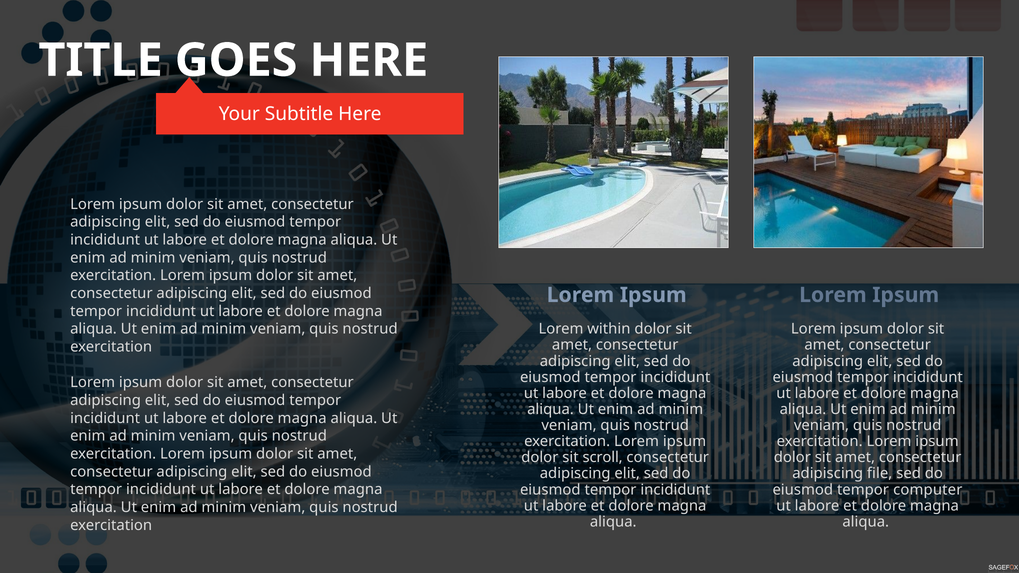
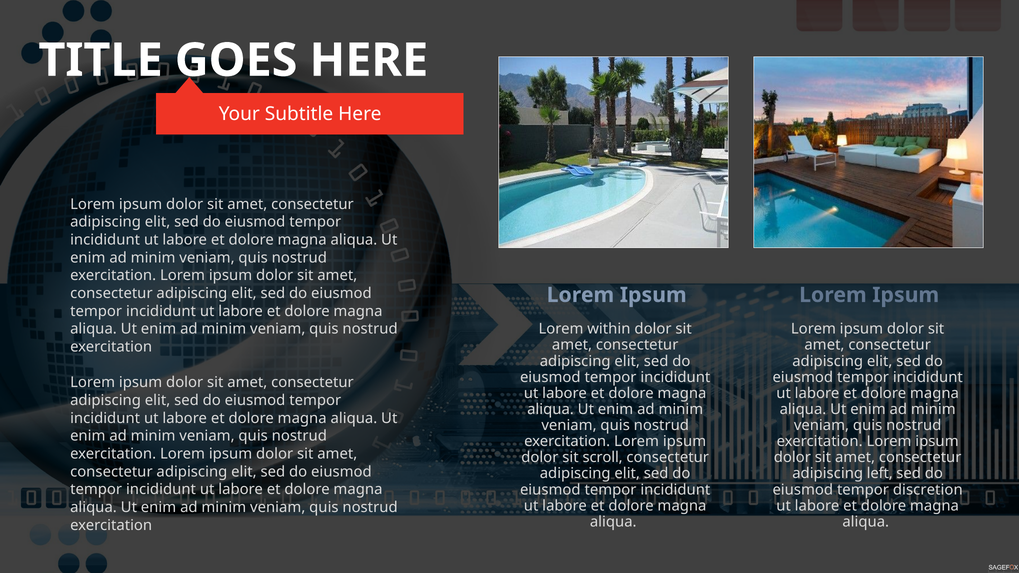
file: file -> left
computer: computer -> discretion
